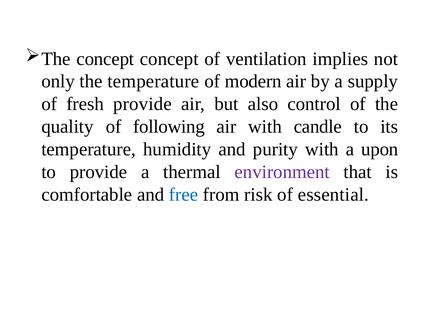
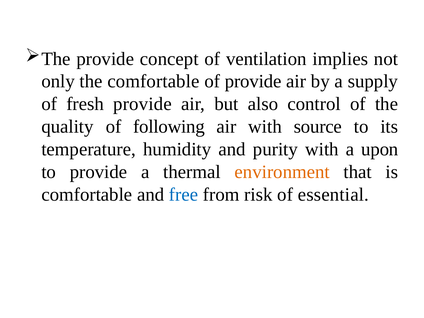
The concept: concept -> provide
the temperature: temperature -> comfortable
of modern: modern -> provide
candle: candle -> source
environment colour: purple -> orange
